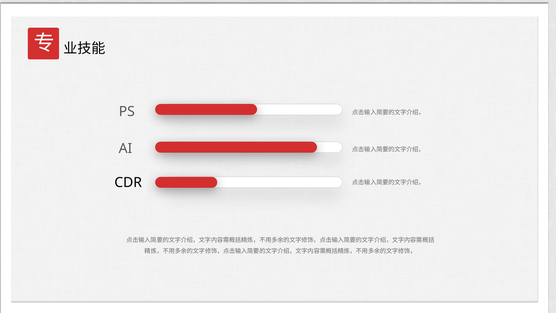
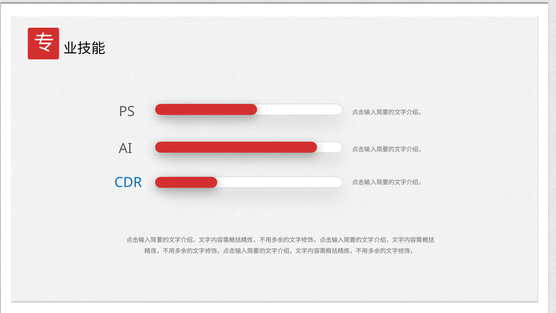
CDR colour: black -> blue
